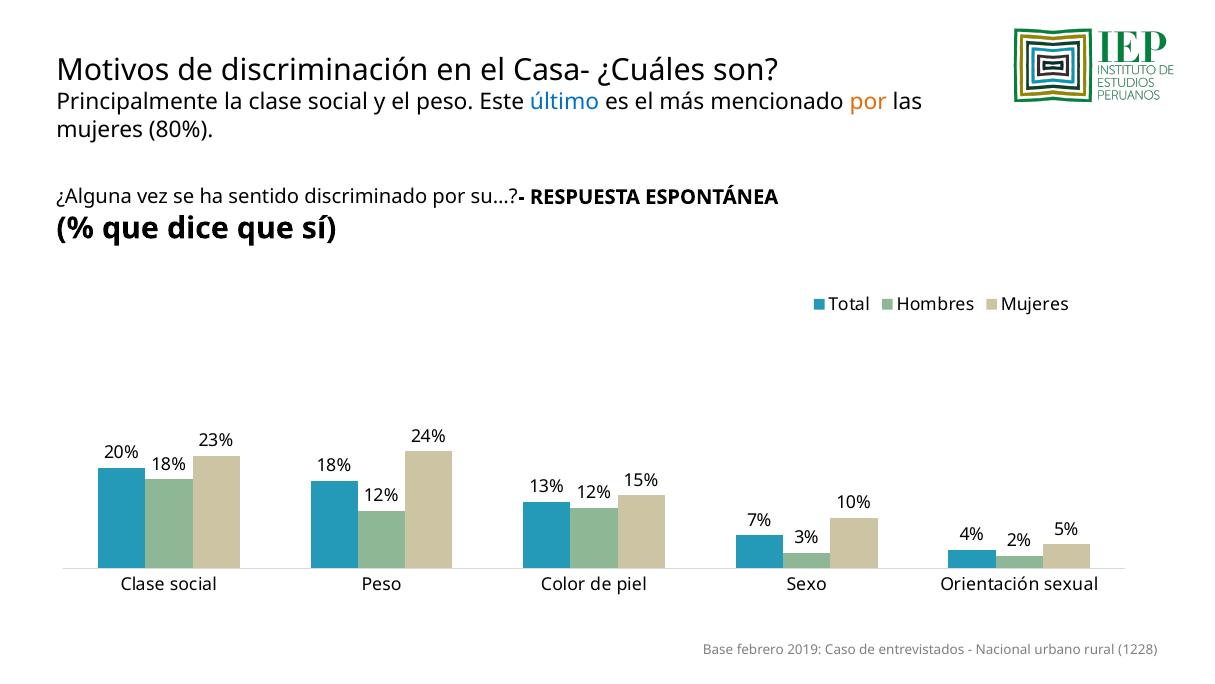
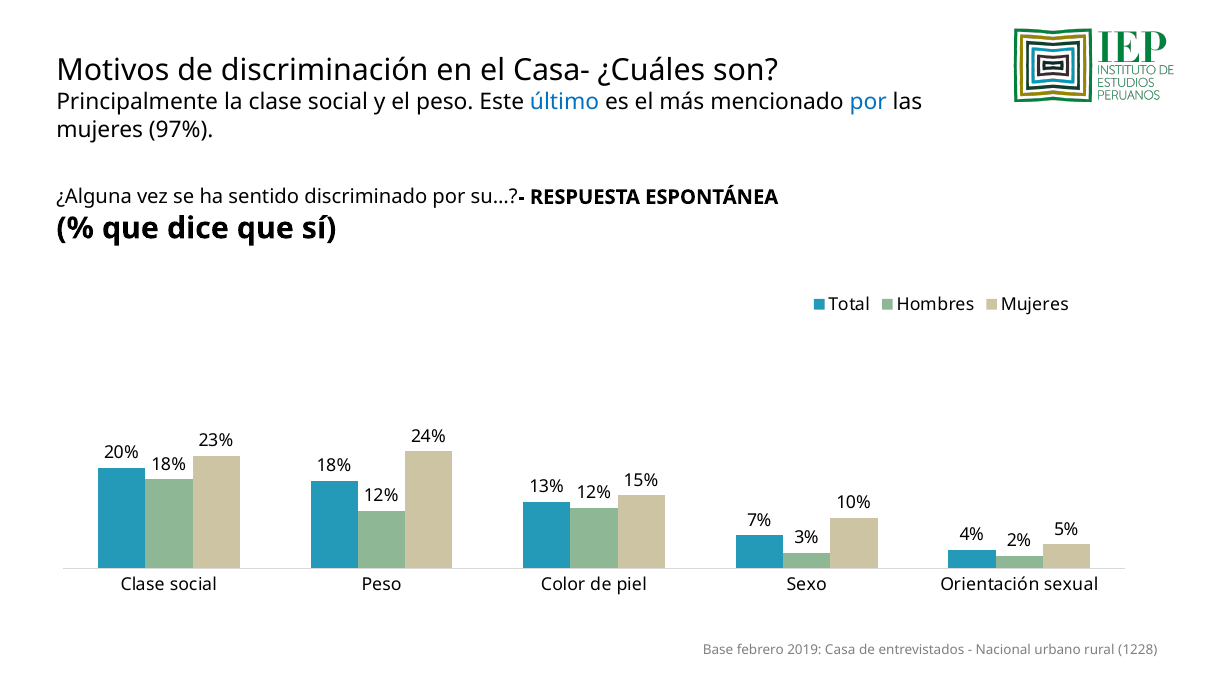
por at (868, 102) colour: orange -> blue
80%: 80% -> 97%
Caso: Caso -> Casa
